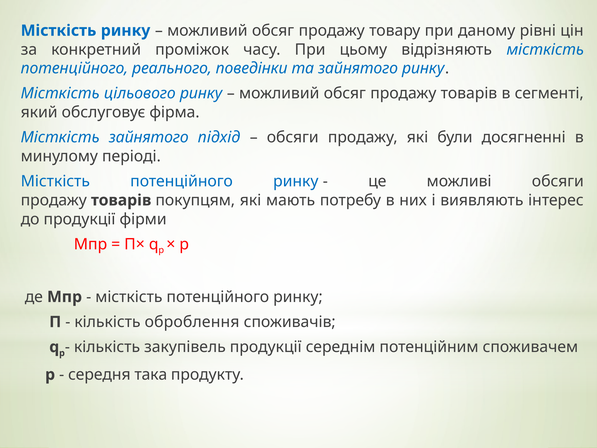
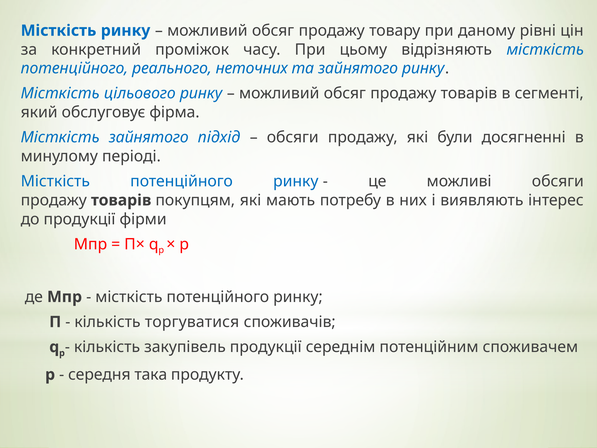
поведінки: поведінки -> неточних
оброблення: оброблення -> торгуватися
